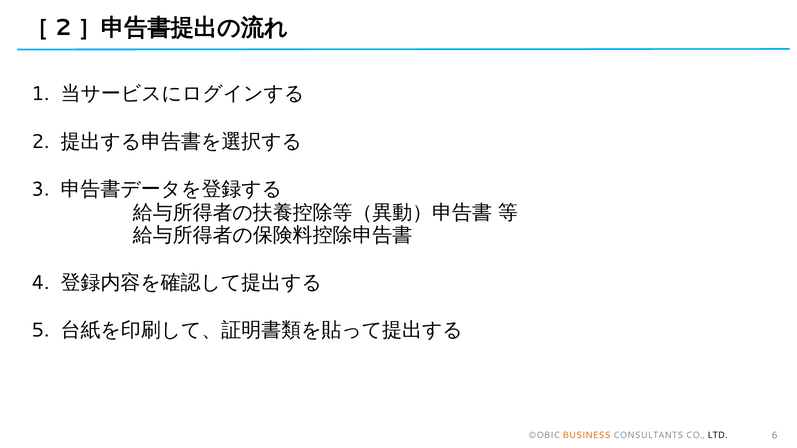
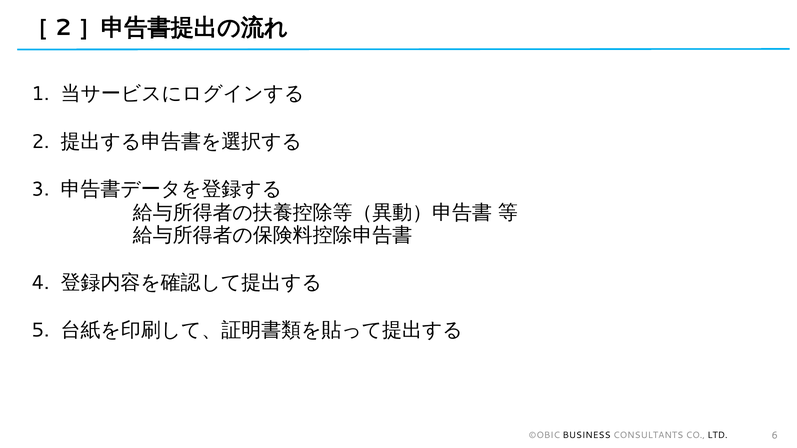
BUSINESS colour: orange -> black
